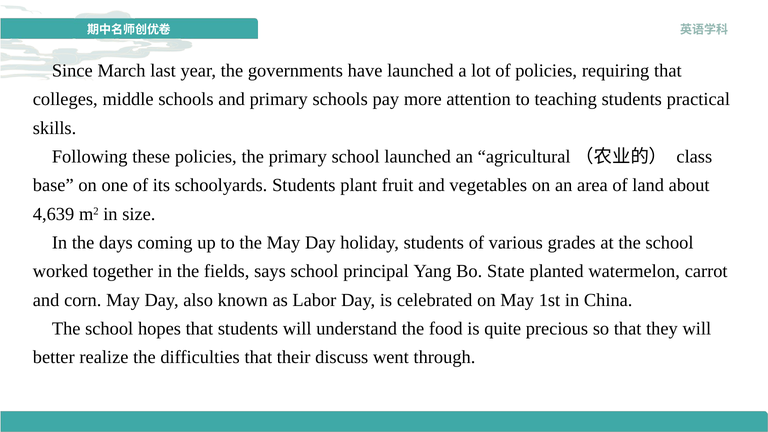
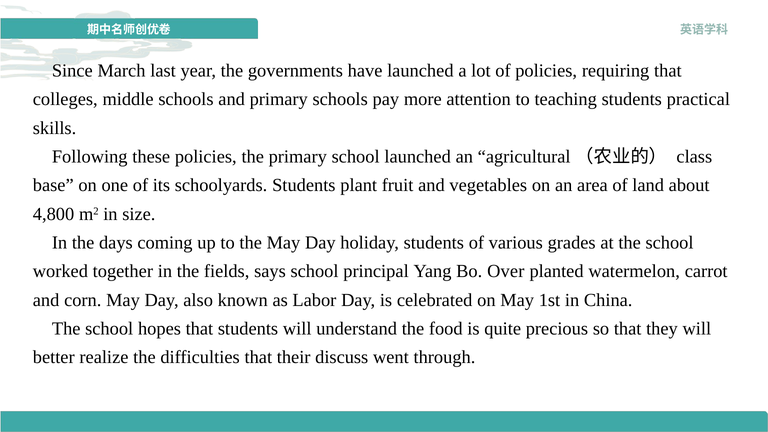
4,639: 4,639 -> 4,800
State: State -> Over
